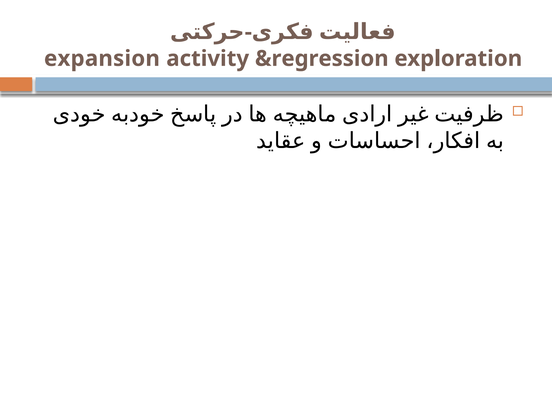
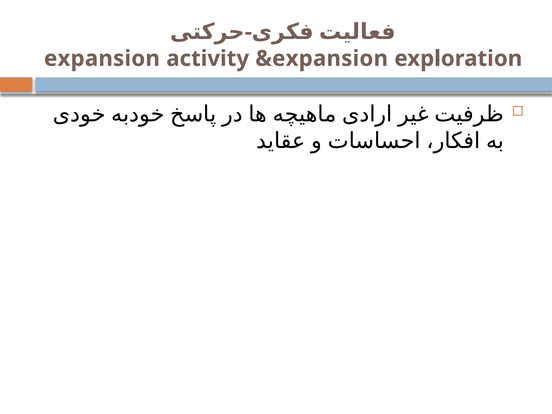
&regression: &regression -> &expansion
